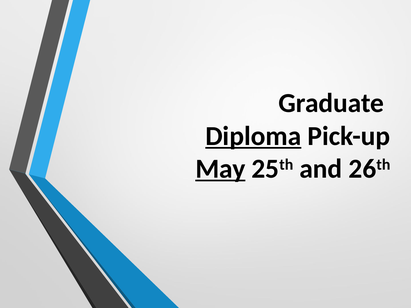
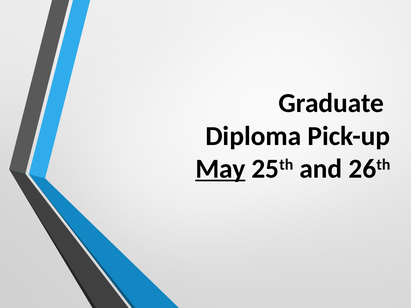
Diploma underline: present -> none
